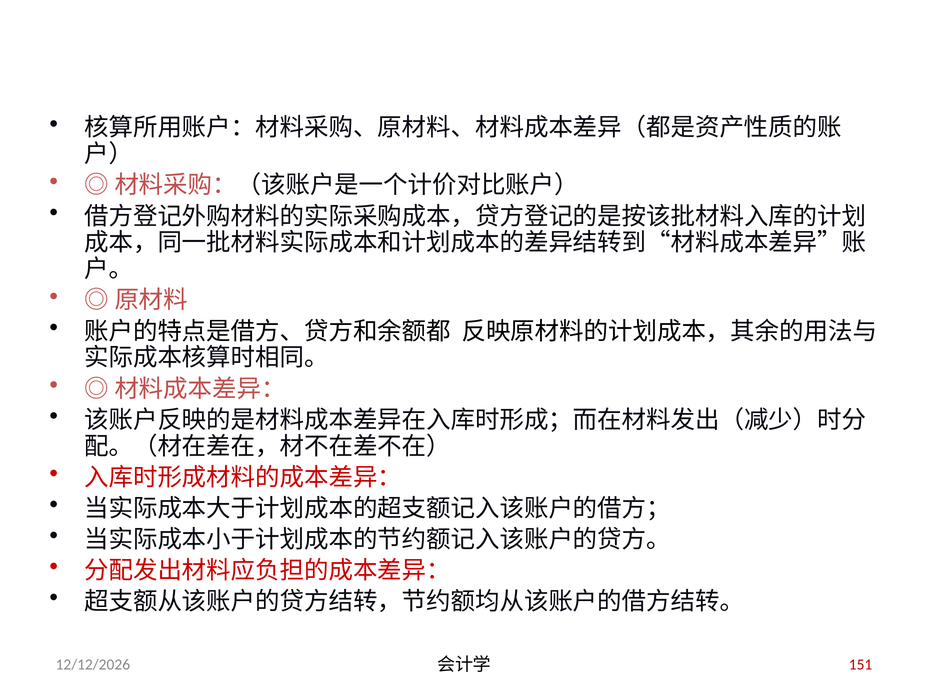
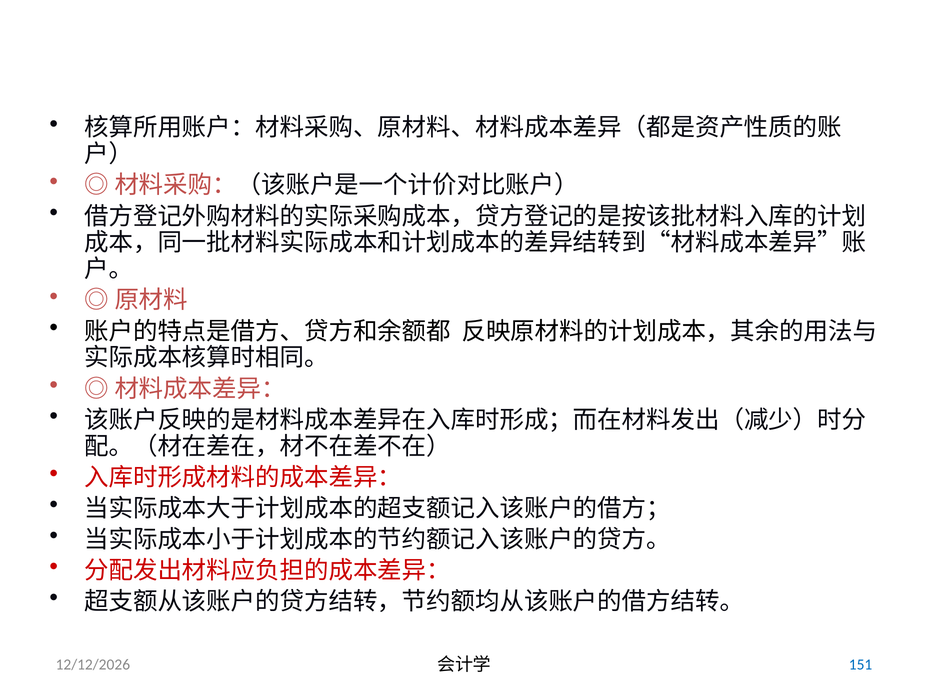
151 colour: red -> blue
